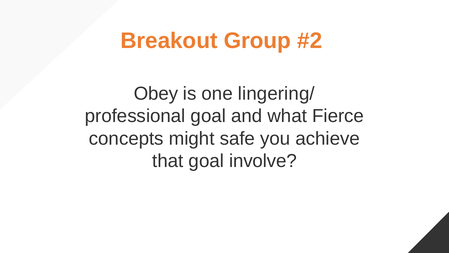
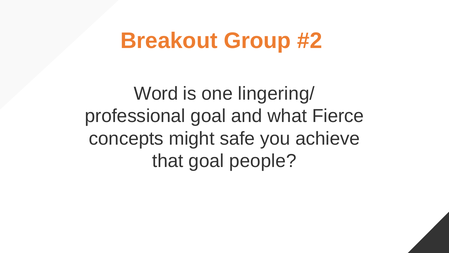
Obey: Obey -> Word
involve: involve -> people
